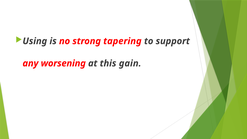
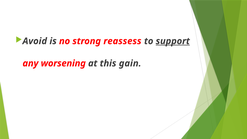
Using: Using -> Avoid
tapering: tapering -> reassess
support underline: none -> present
